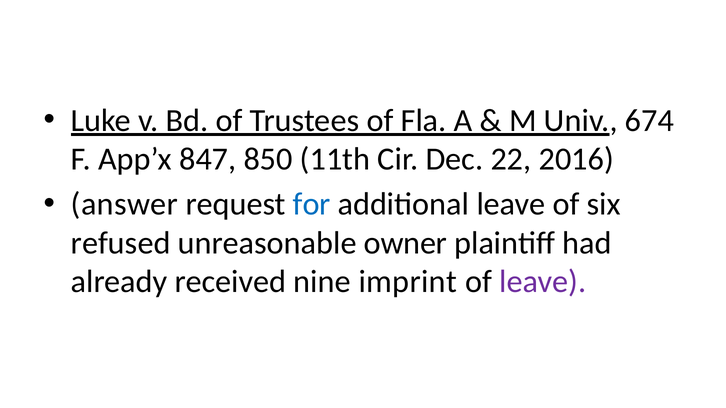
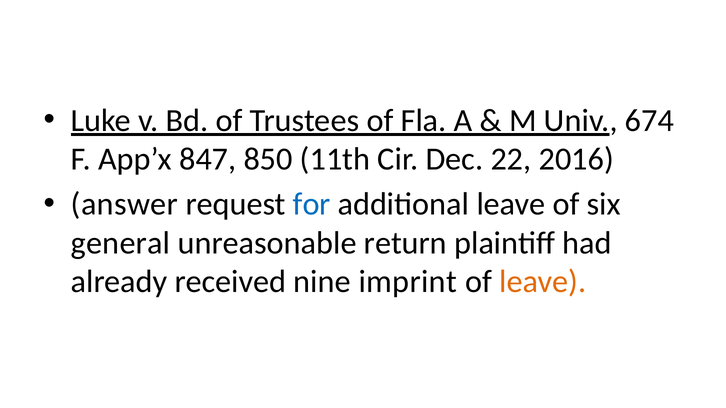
refused: refused -> general
owner: owner -> return
leave at (543, 282) colour: purple -> orange
